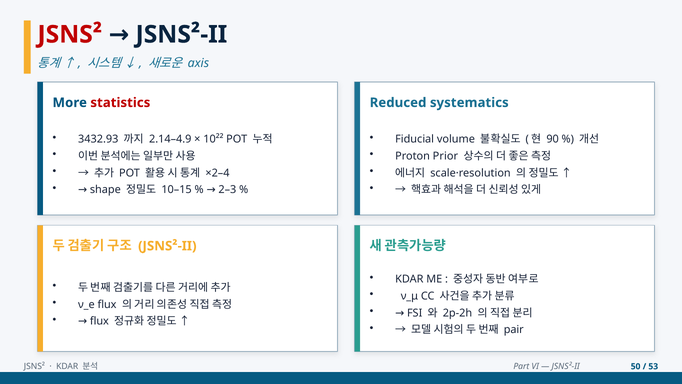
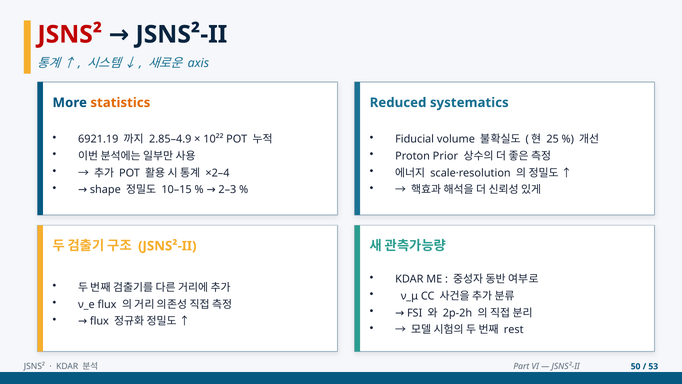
statistics colour: red -> orange
3432.93: 3432.93 -> 6921.19
2.14–4.9: 2.14–4.9 -> 2.85–4.9
90: 90 -> 25
pair: pair -> rest
